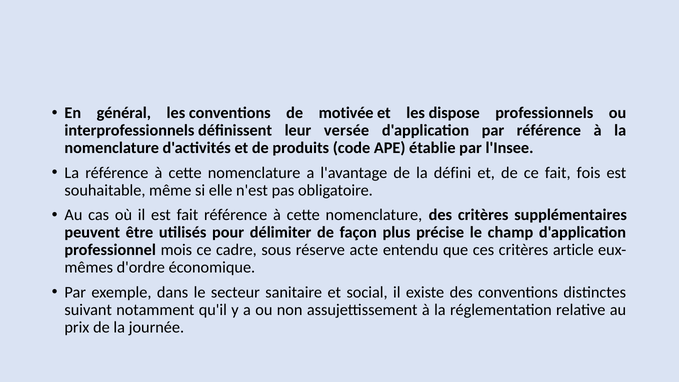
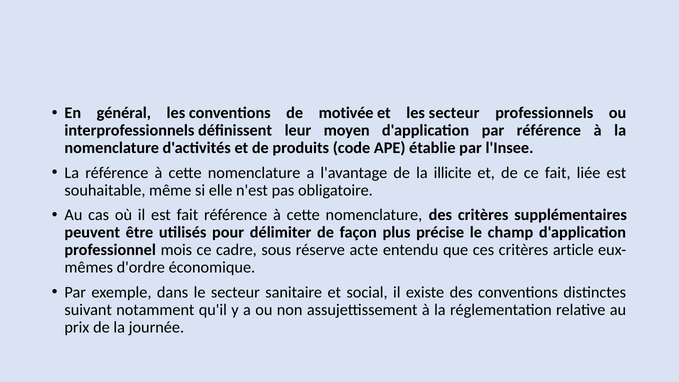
les dispose: dispose -> secteur
versée: versée -> moyen
défini: défini -> illicite
fois: fois -> liée
